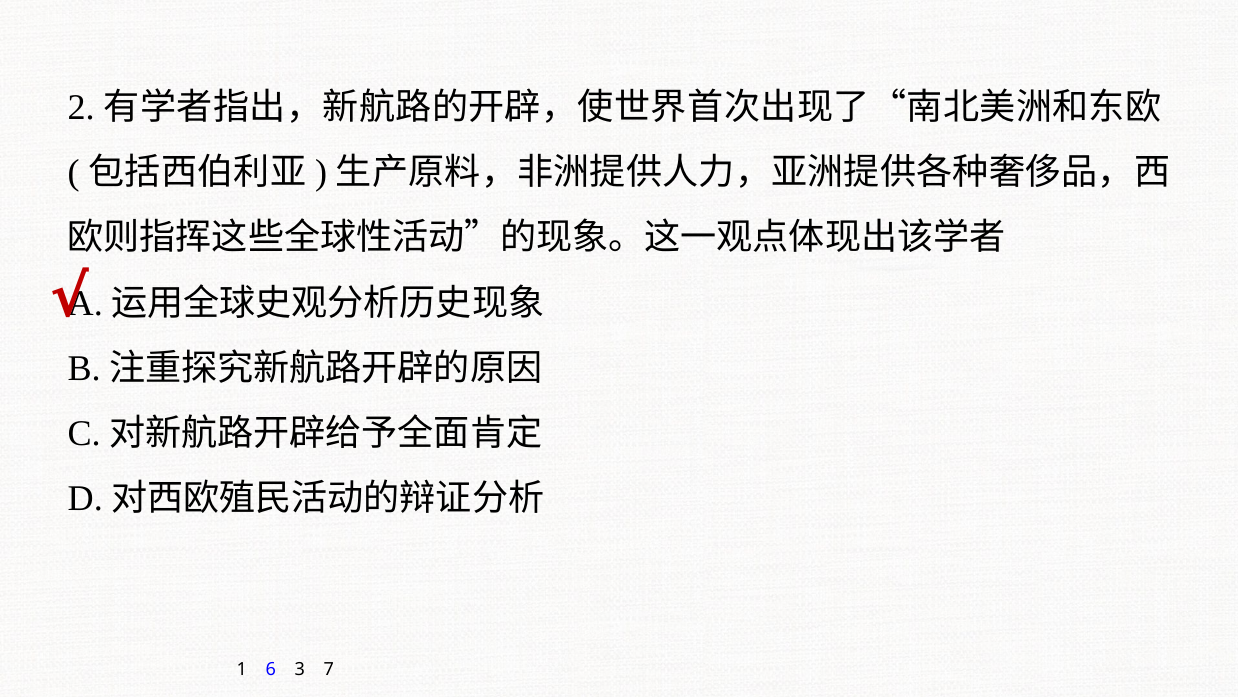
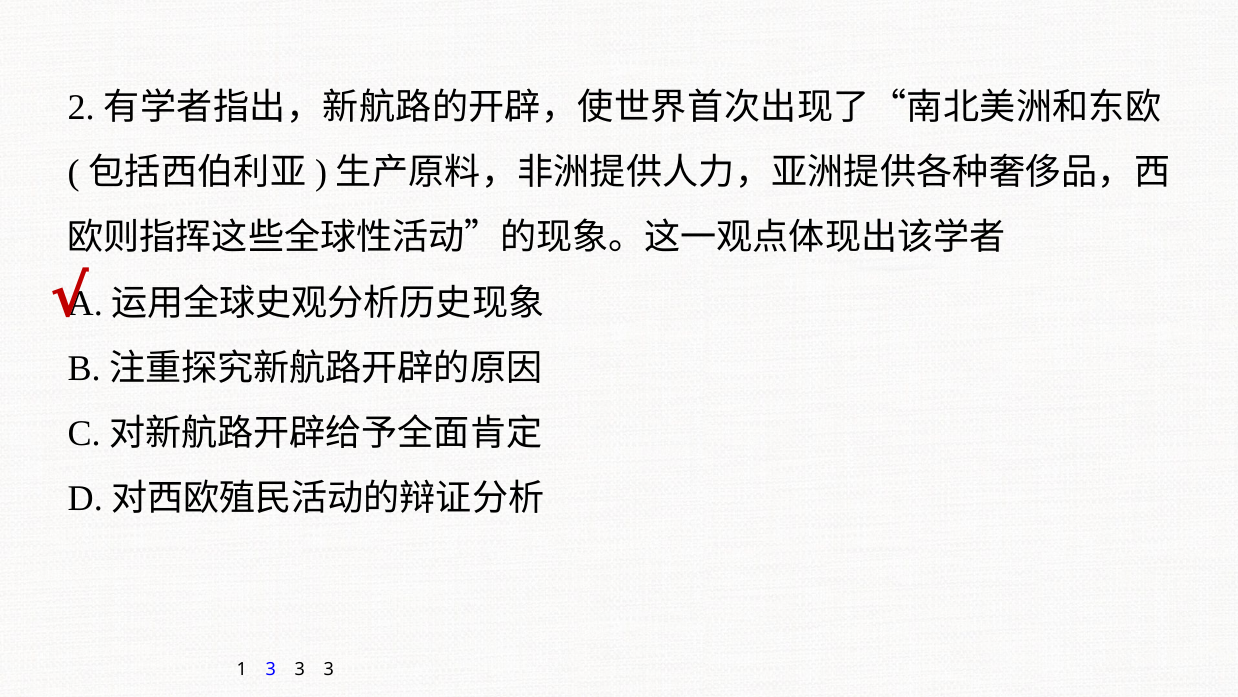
1 6: 6 -> 3
7 at (329, 669): 7 -> 3
